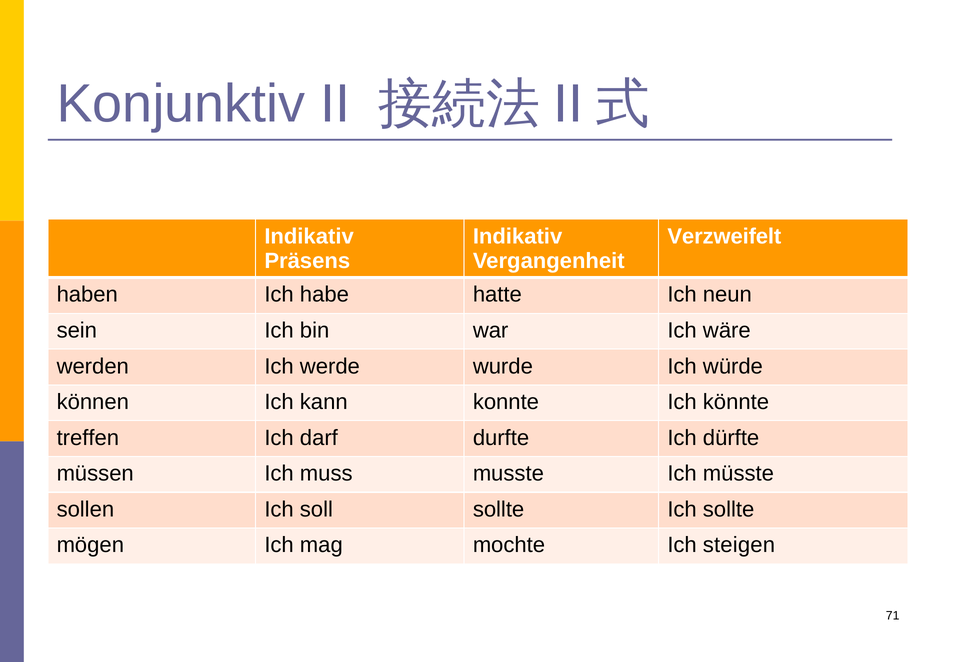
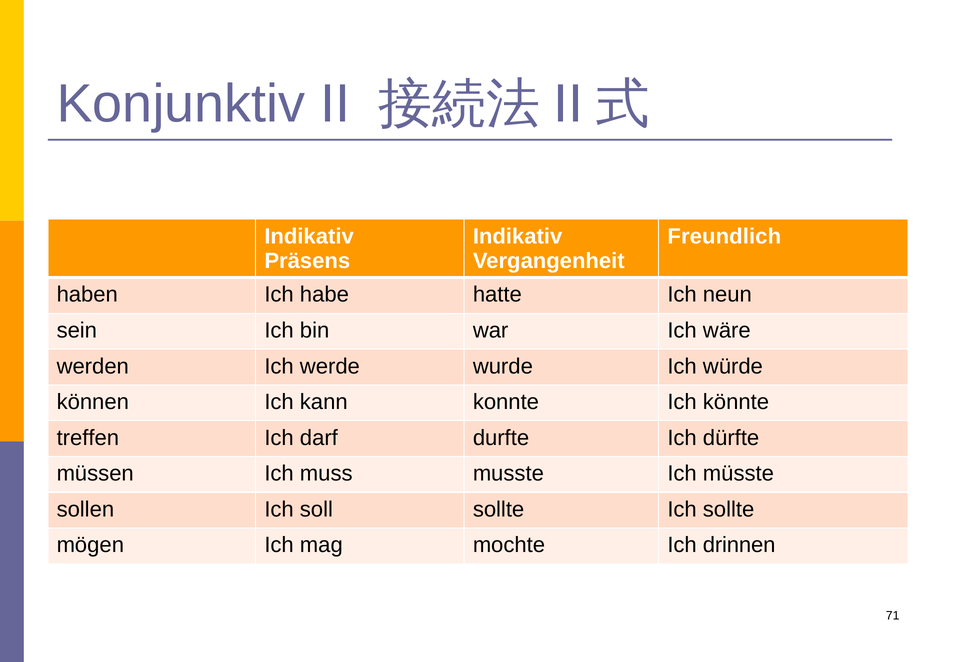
Verzweifelt: Verzweifelt -> Freundlich
steigen: steigen -> drinnen
